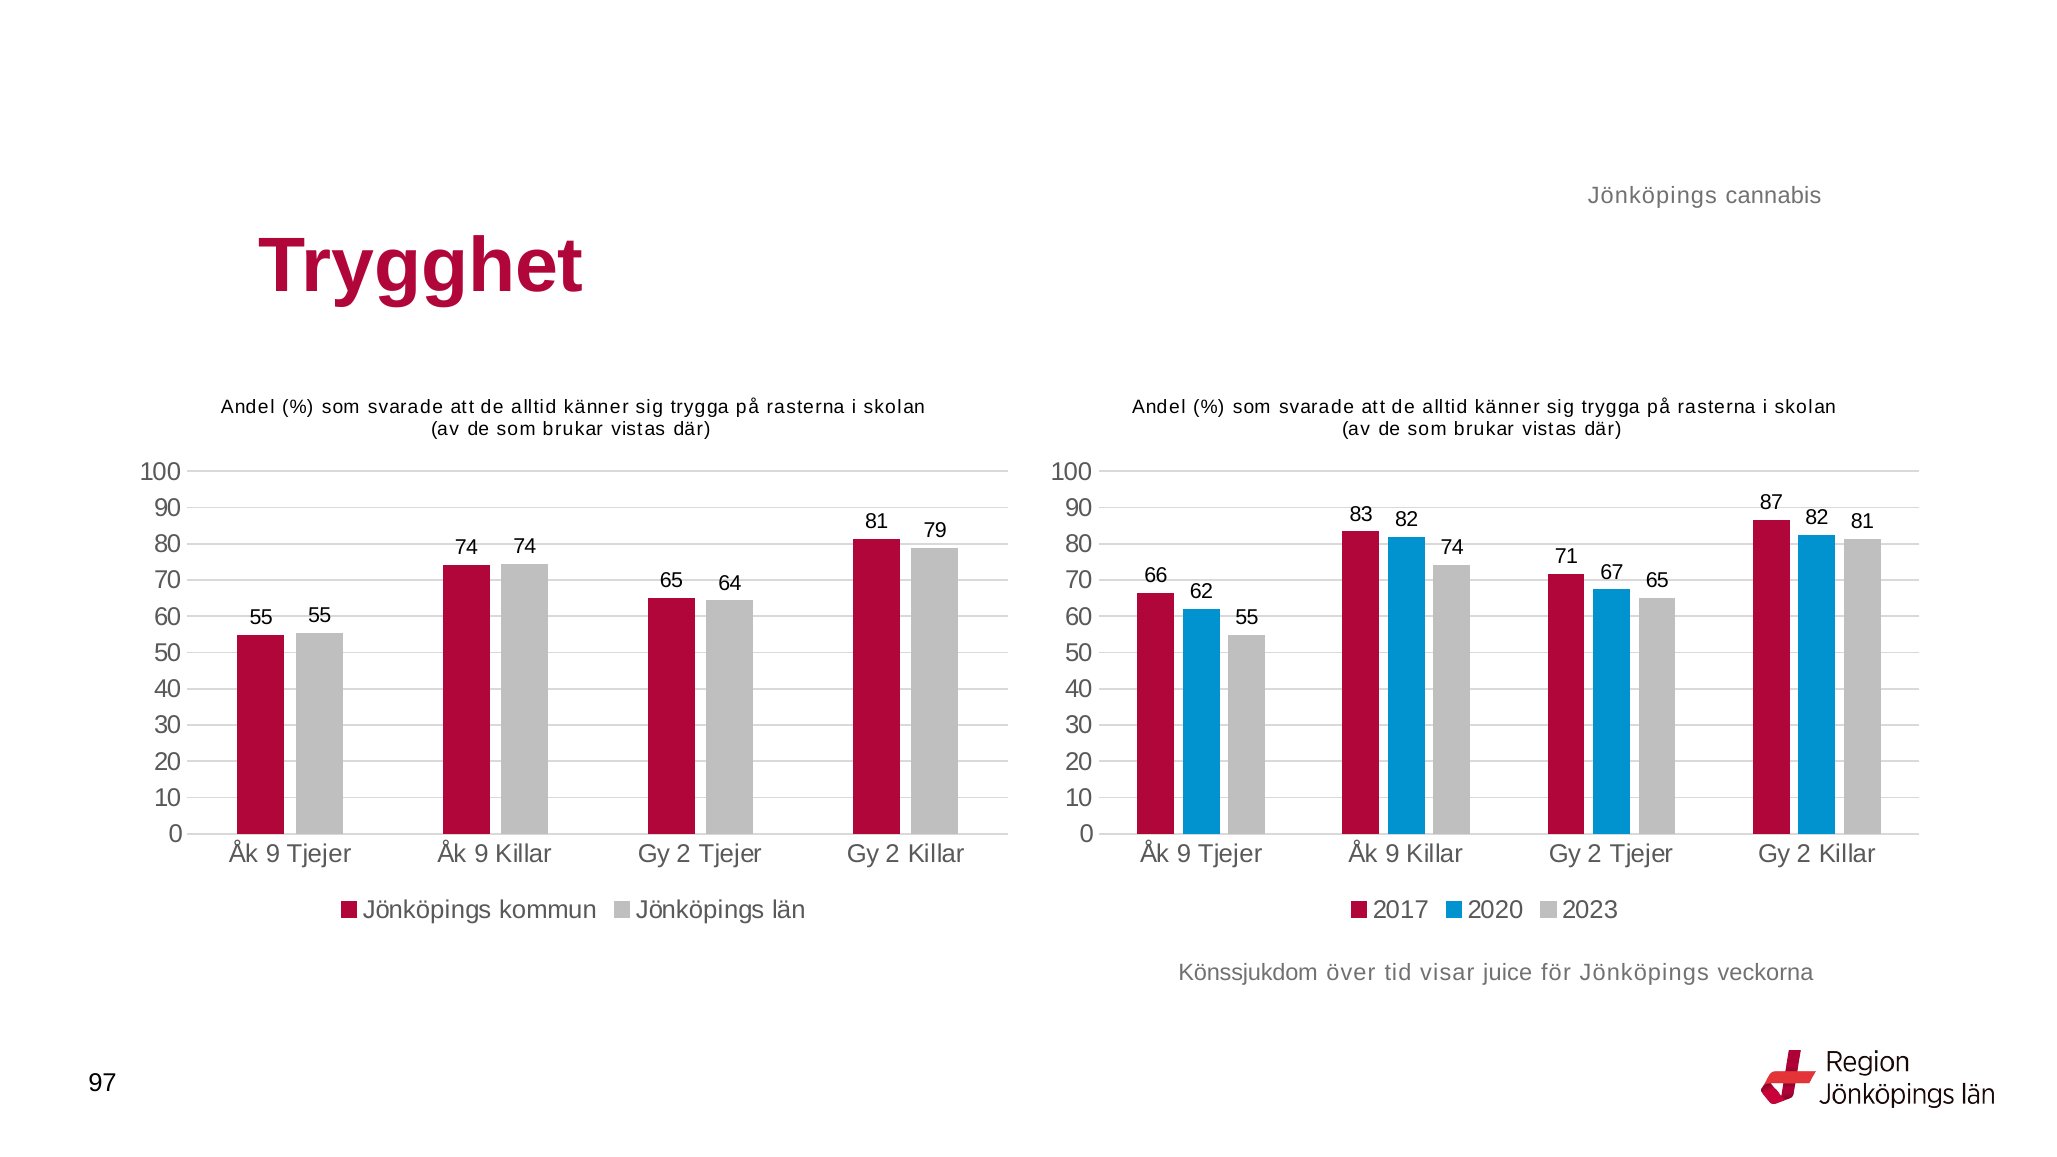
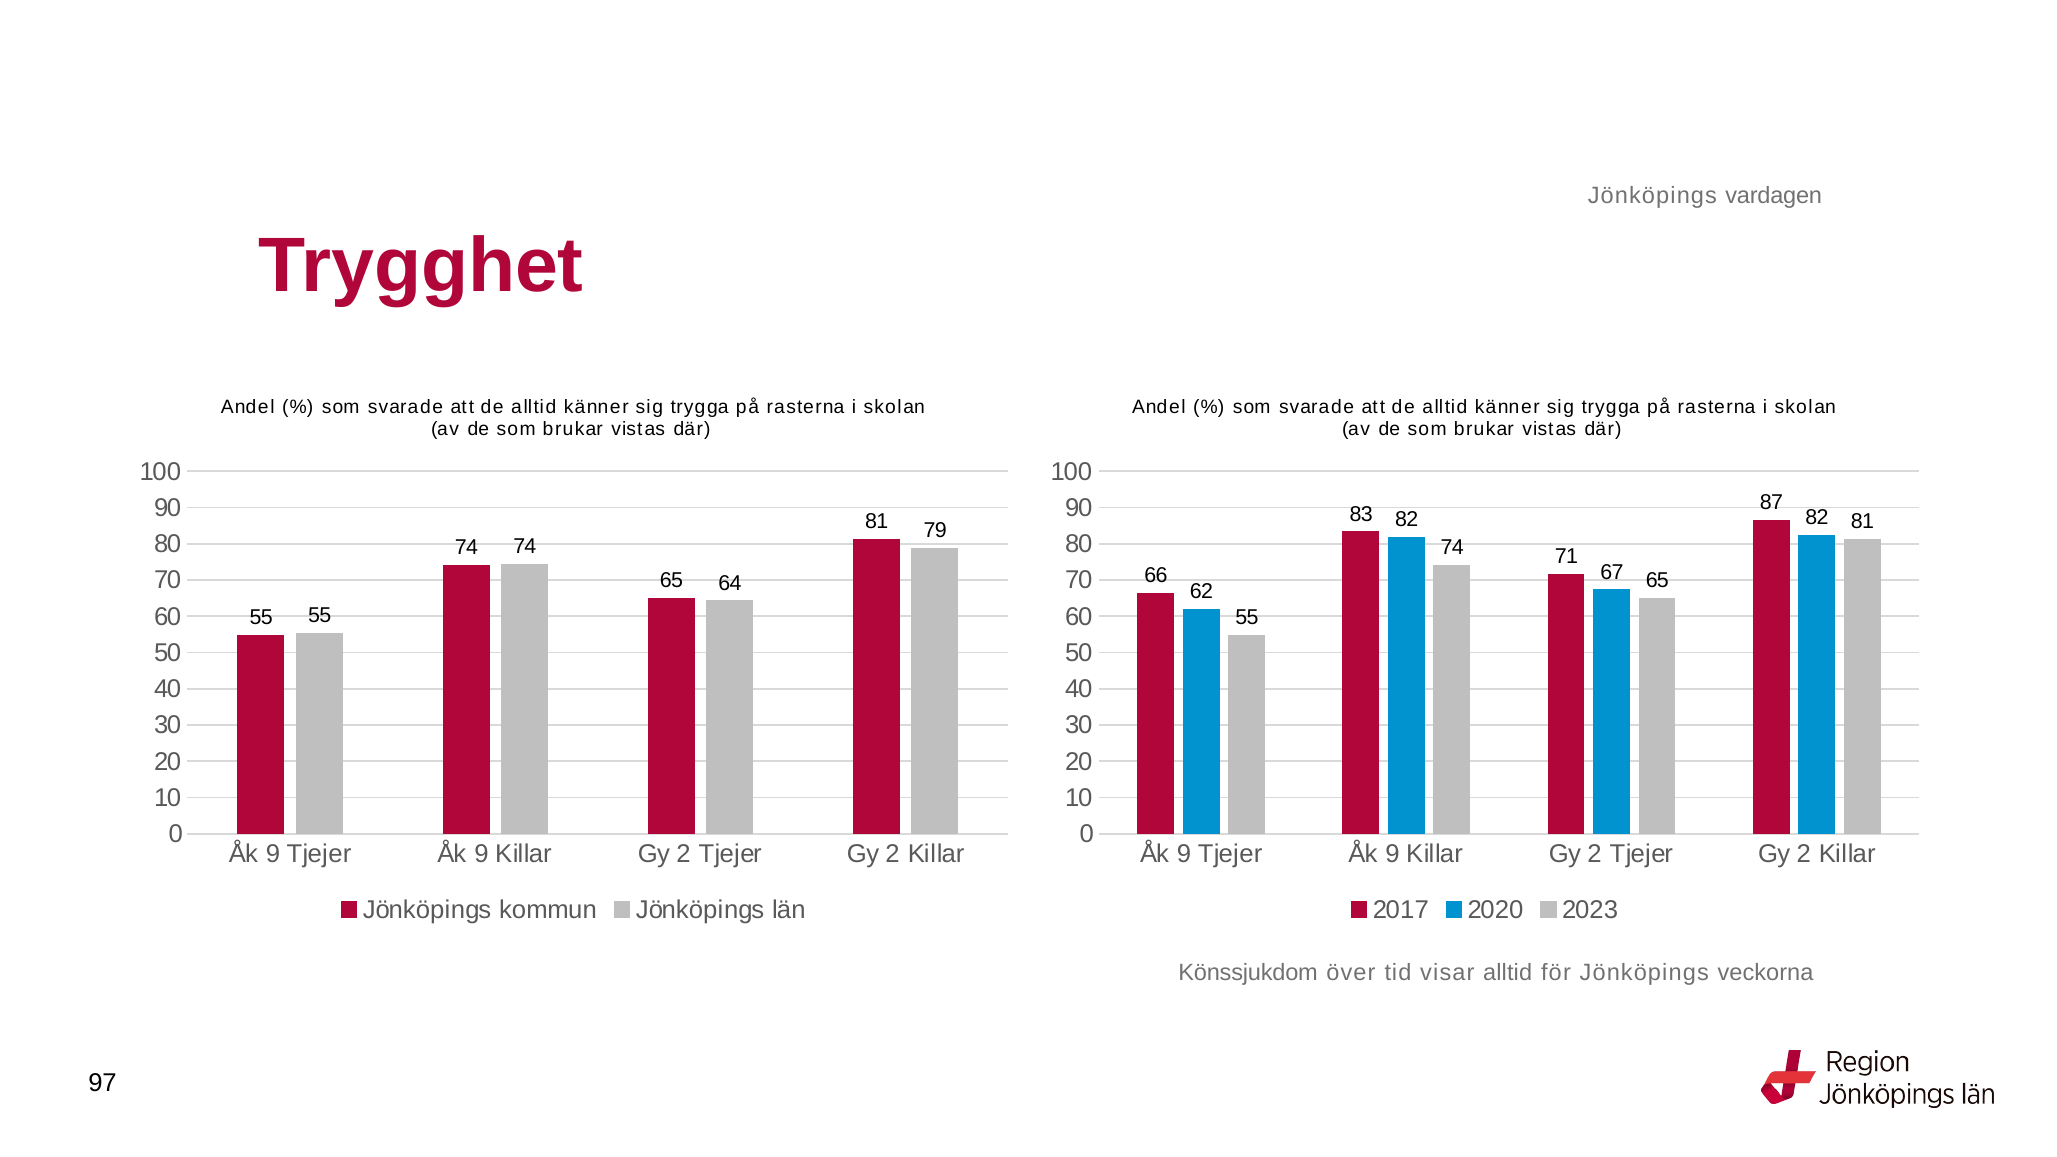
cannabis: cannabis -> vardagen
visar juice: juice -> alltid
